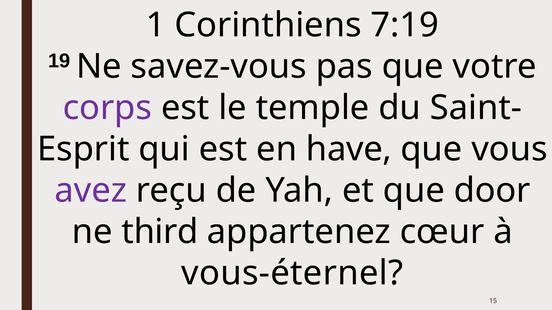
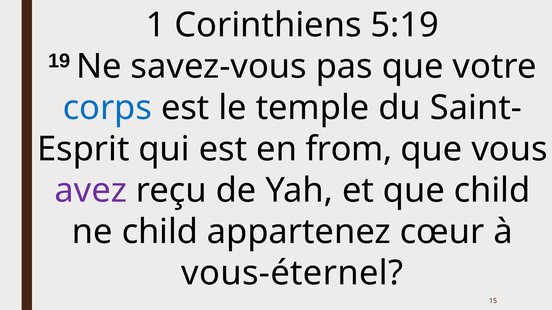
7:19: 7:19 -> 5:19
corps colour: purple -> blue
have: have -> from
que door: door -> child
ne third: third -> child
